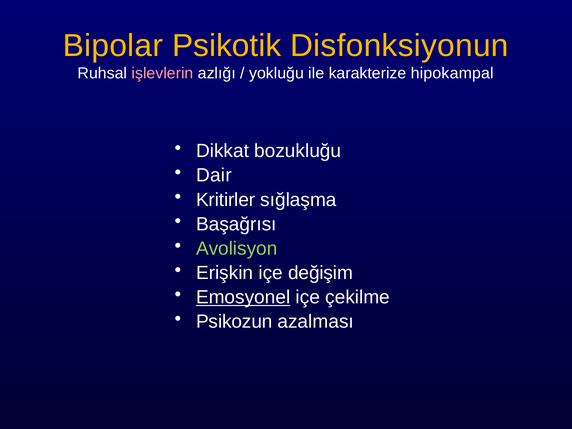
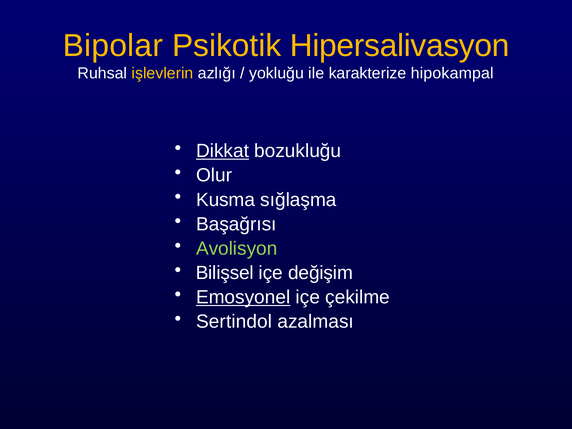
Disfonksiyonun: Disfonksiyonun -> Hipersalivasyon
işlevlerin colour: pink -> yellow
Dikkat underline: none -> present
Dair: Dair -> Olur
Kritirler: Kritirler -> Kusma
Erişkin: Erişkin -> Bilişsel
Psikozun: Psikozun -> Sertindol
